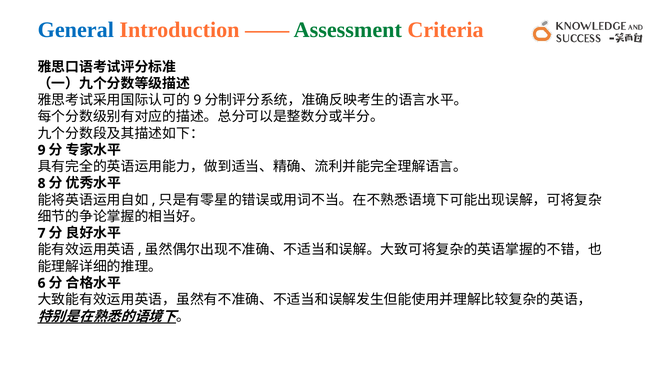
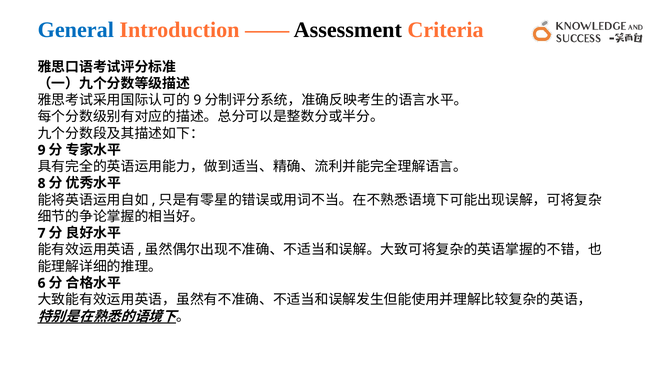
Assessment colour: green -> black
